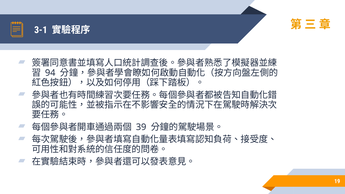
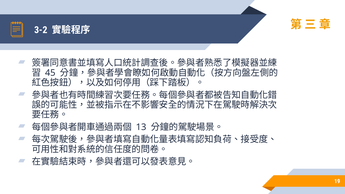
3-1: 3-1 -> 3-2
94: 94 -> 45
39: 39 -> 13
